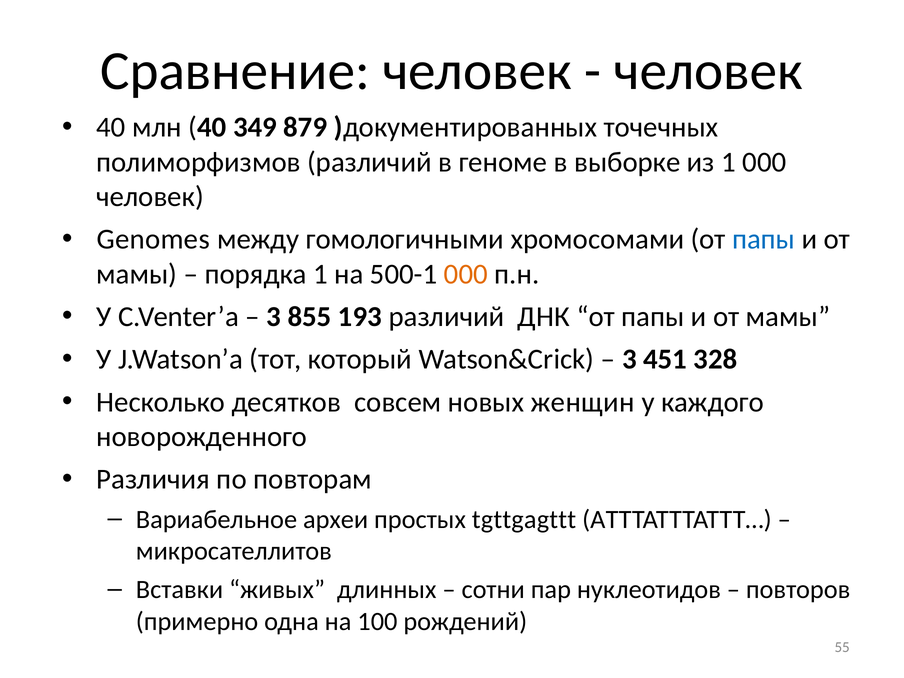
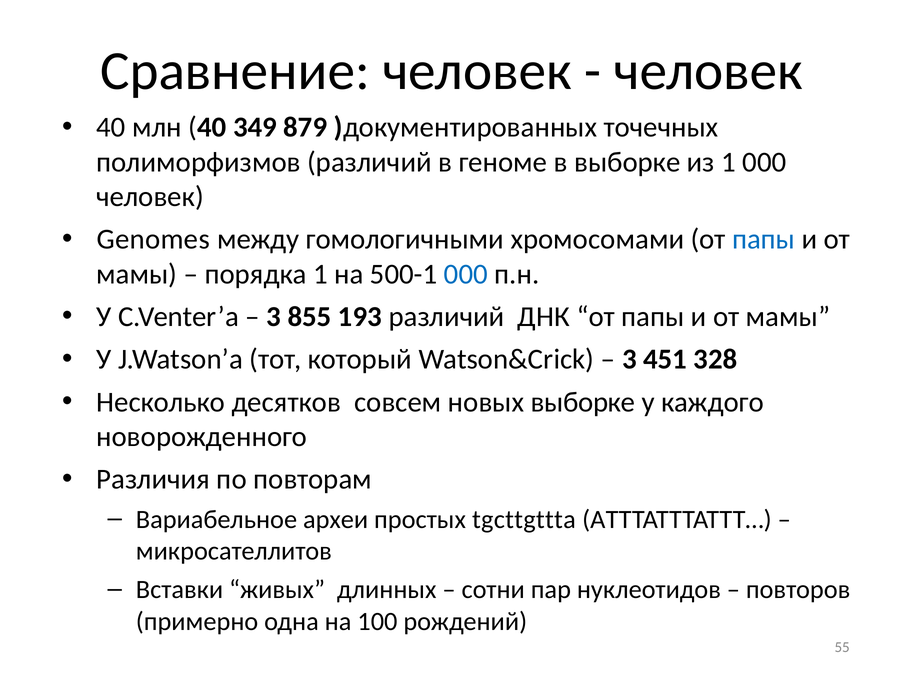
000 at (466, 274) colour: orange -> blue
новых женщин: женщин -> выборке
tgttgagttt: tgttgagttt -> tgcttgttta
